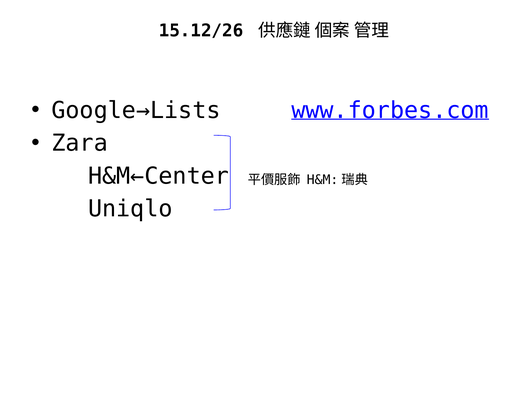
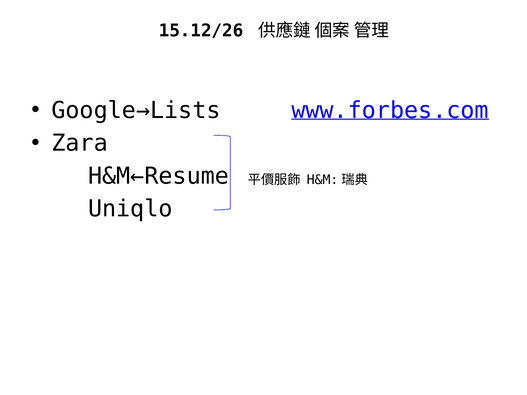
H&M←Center: H&M←Center -> H&M←Resume
